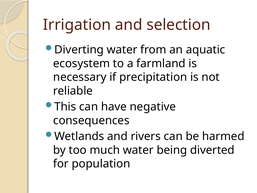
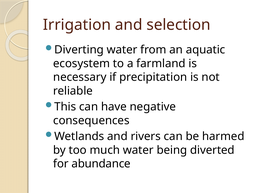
population: population -> abundance
